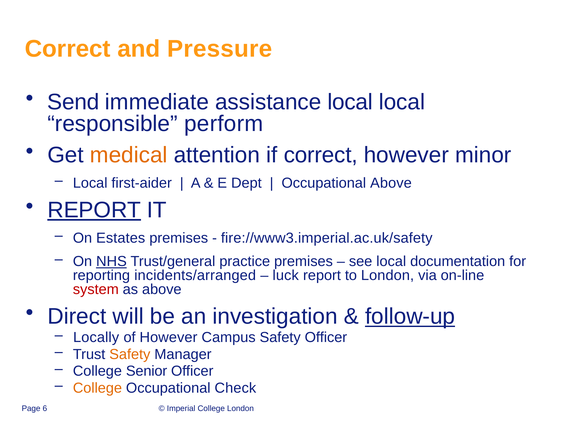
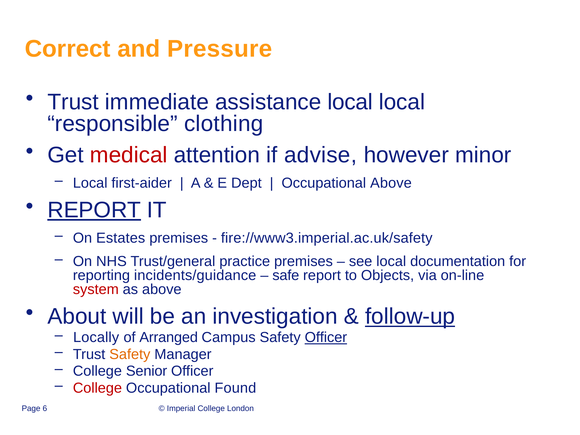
Send at (73, 102): Send -> Trust
perform: perform -> clothing
medical colour: orange -> red
if correct: correct -> advise
NHS underline: present -> none
incidents/arranged: incidents/arranged -> incidents/guidance
luck: luck -> safe
to London: London -> Objects
Direct: Direct -> About
of However: However -> Arranged
Officer at (326, 338) underline: none -> present
College at (97, 388) colour: orange -> red
Check: Check -> Found
